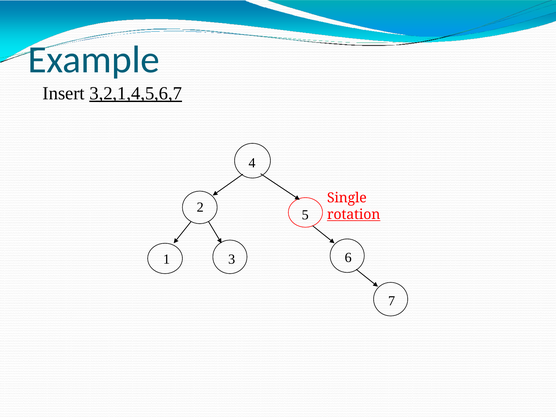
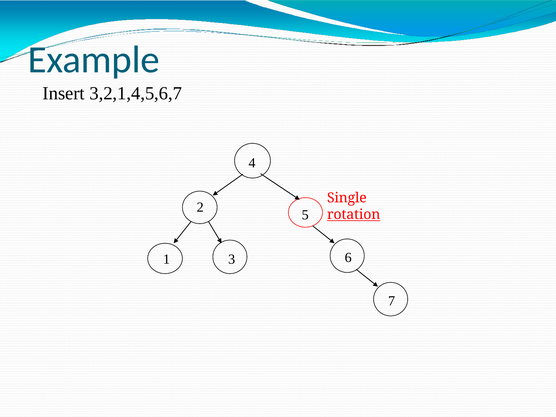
3,2,1,4,5,6,7 underline: present -> none
